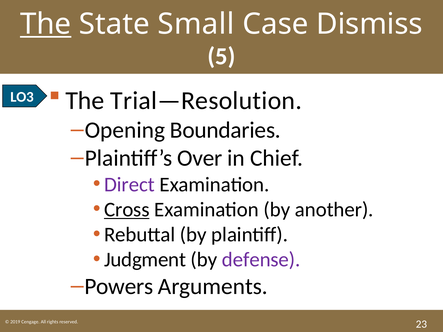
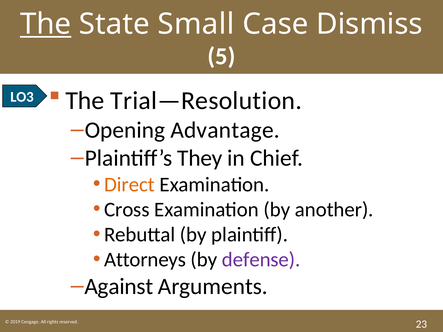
Boundaries: Boundaries -> Advantage
Over: Over -> They
Direct colour: purple -> orange
Cross underline: present -> none
Judgment: Judgment -> Attorneys
Powers: Powers -> Against
